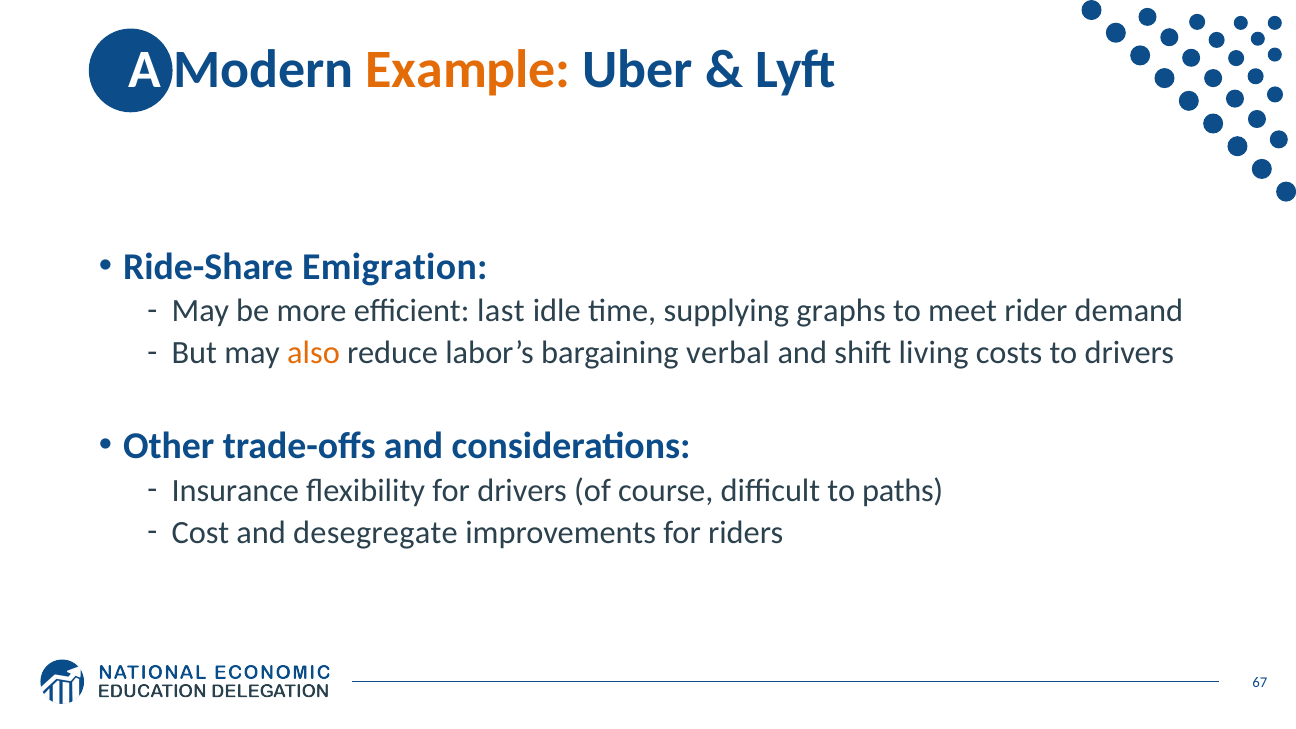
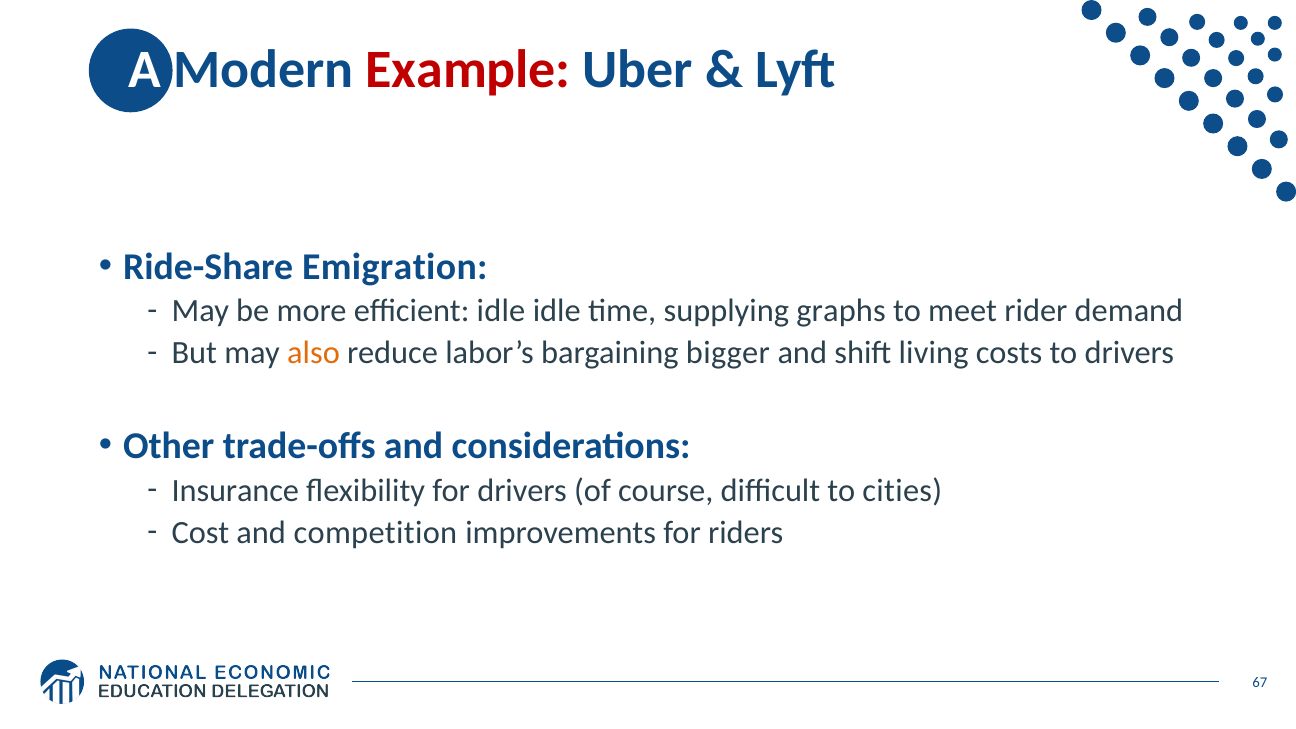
Example colour: orange -> red
efficient last: last -> idle
verbal: verbal -> bigger
paths: paths -> cities
desegregate: desegregate -> competition
